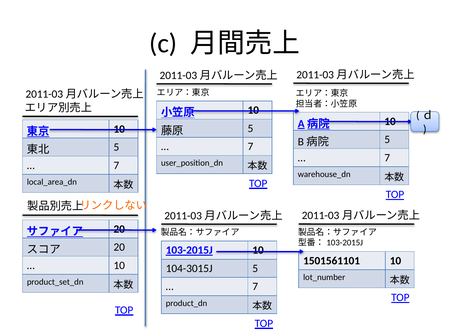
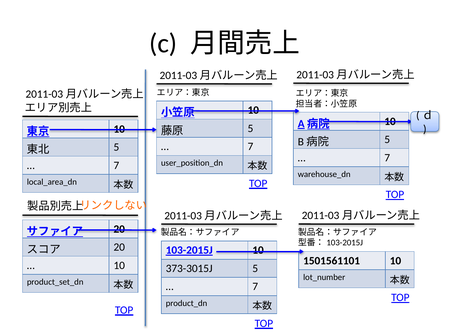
104-3015J: 104-3015J -> 373-3015J
